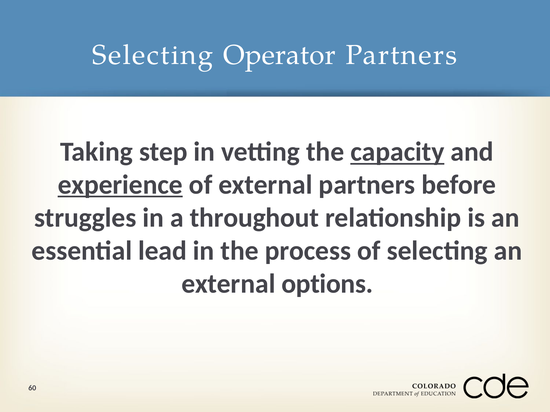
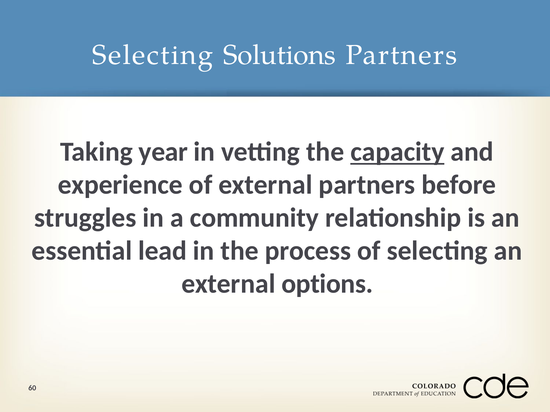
Operator: Operator -> Solutions
step: step -> year
experience underline: present -> none
throughout: throughout -> community
